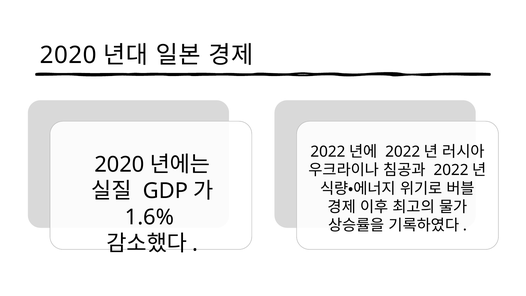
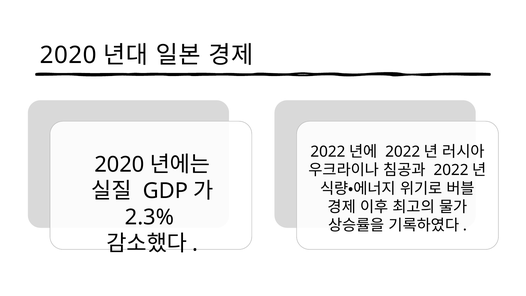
1.6%: 1.6% -> 2.3%
